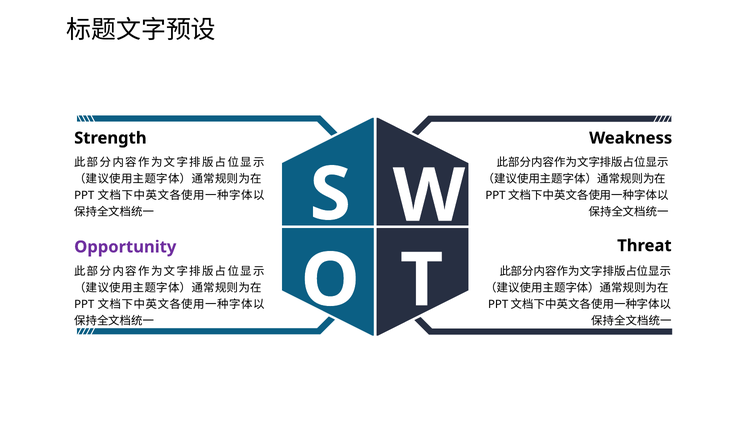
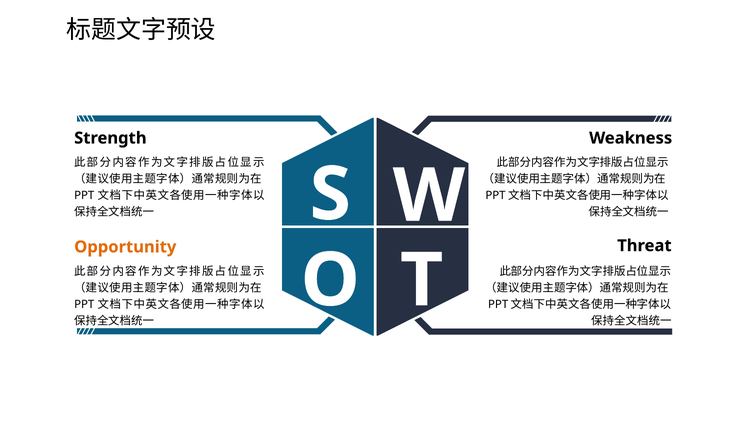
Opportunity colour: purple -> orange
